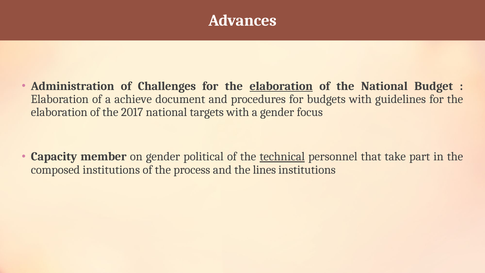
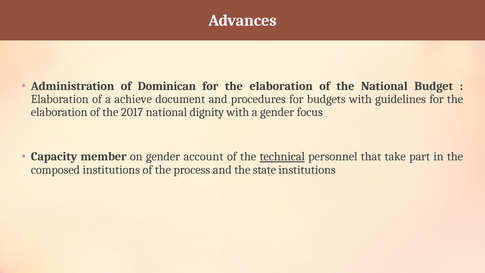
Challenges: Challenges -> Dominican
elaboration at (281, 86) underline: present -> none
targets: targets -> dignity
political: political -> account
lines: lines -> state
